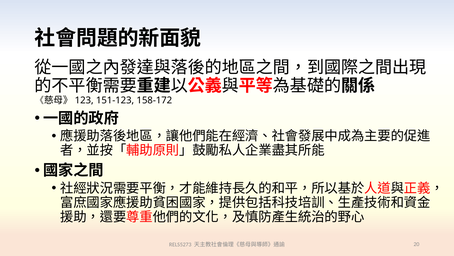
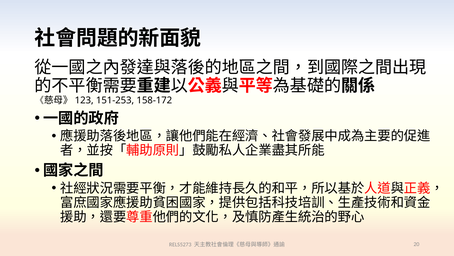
151-123: 151-123 -> 151-253
